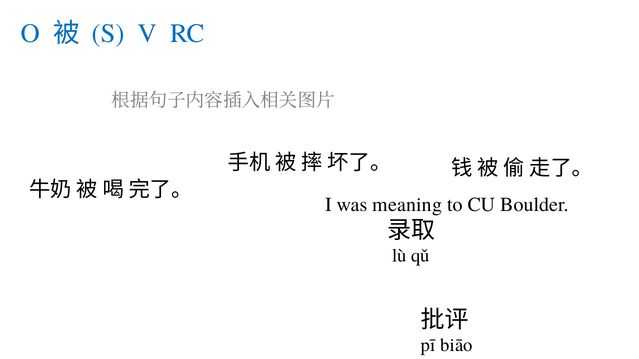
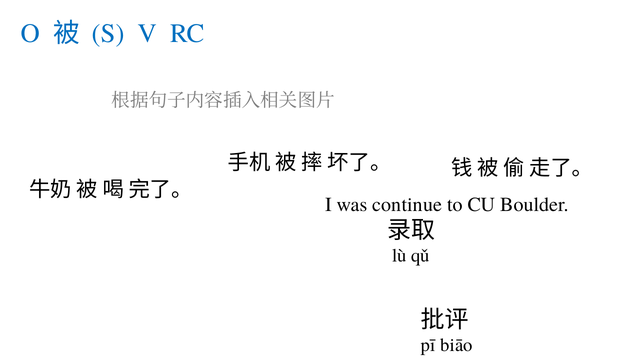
meaning: meaning -> continue
